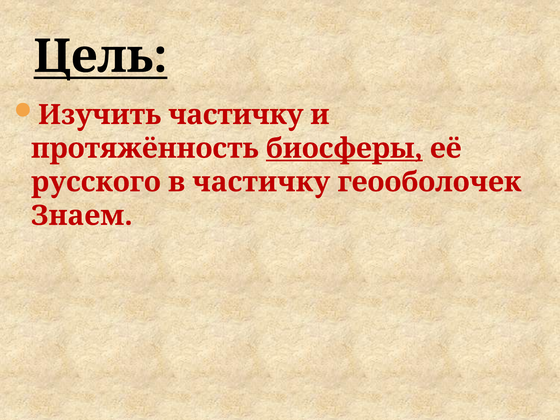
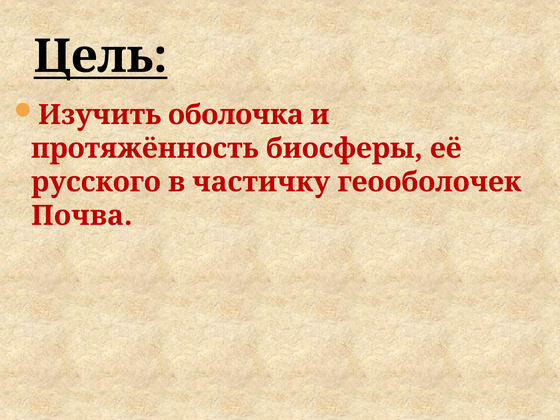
Изучить частичку: частичку -> оболочка
биосферы underline: present -> none
Знаем: Знаем -> Почва
